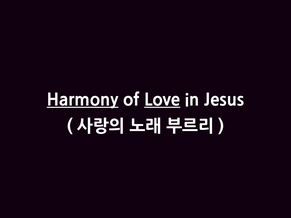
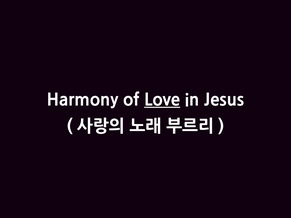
Harmony underline: present -> none
